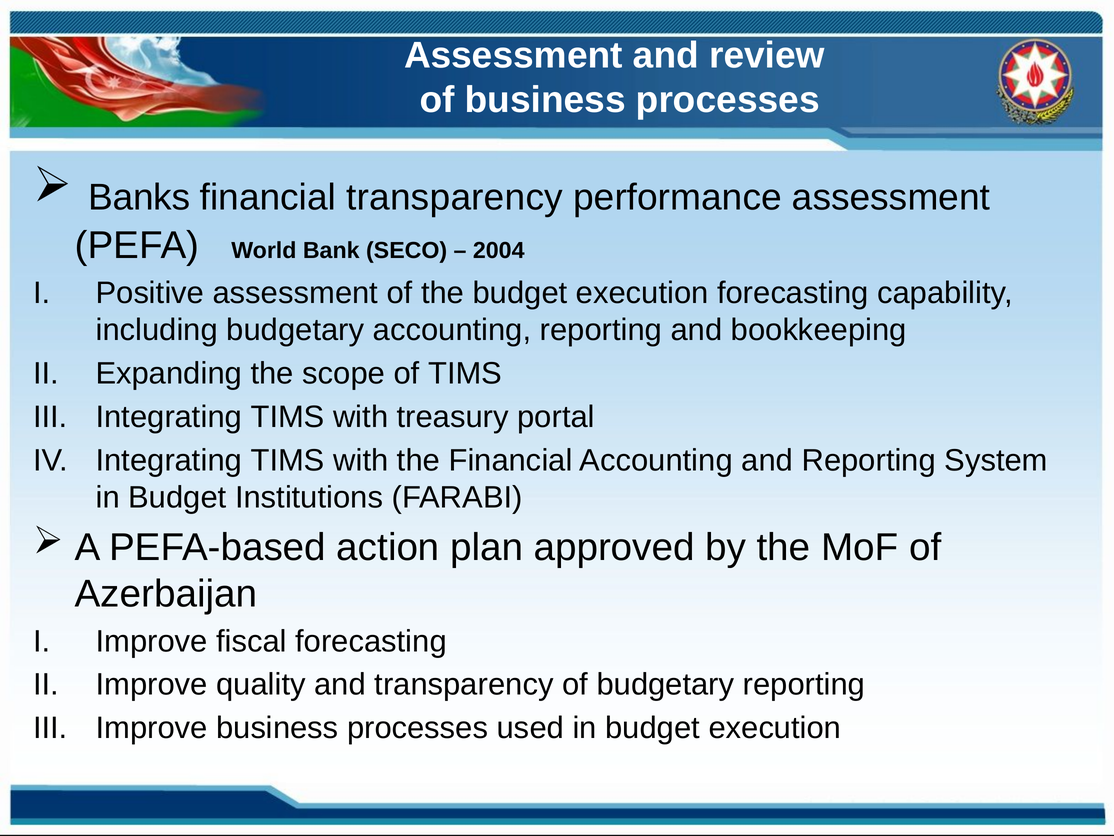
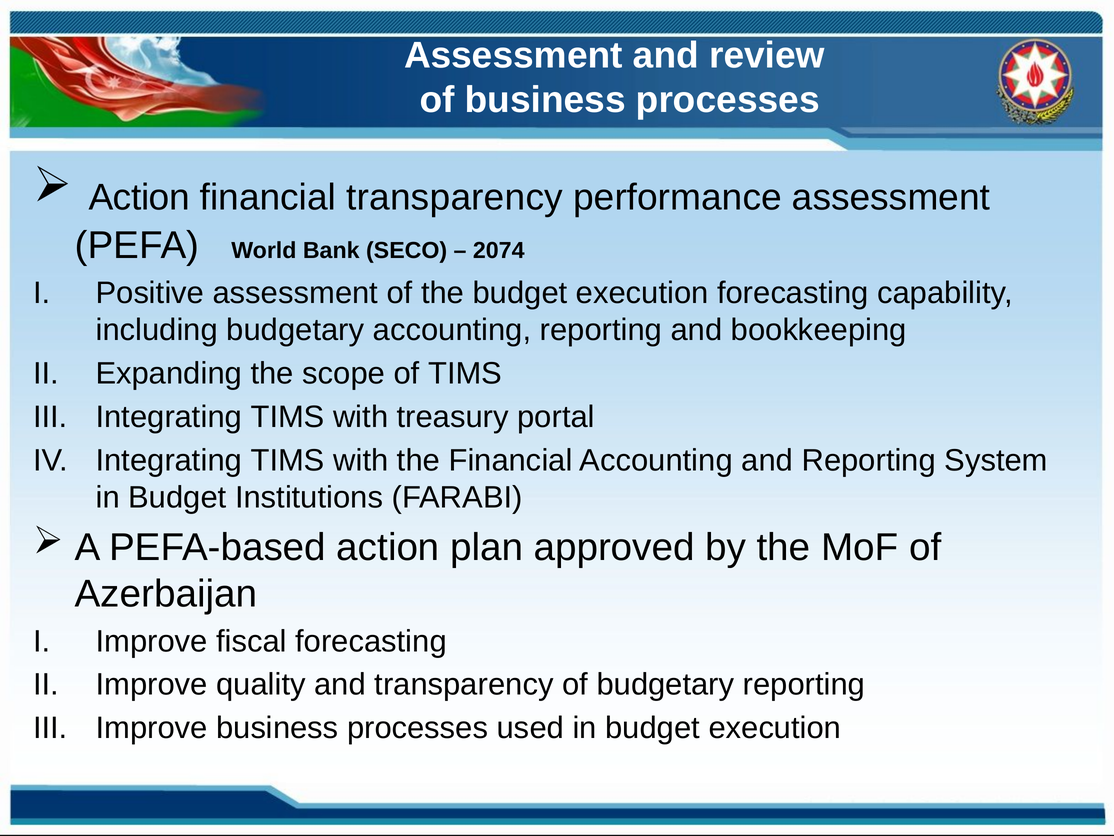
Banks at (139, 197): Banks -> Action
2004: 2004 -> 2074
